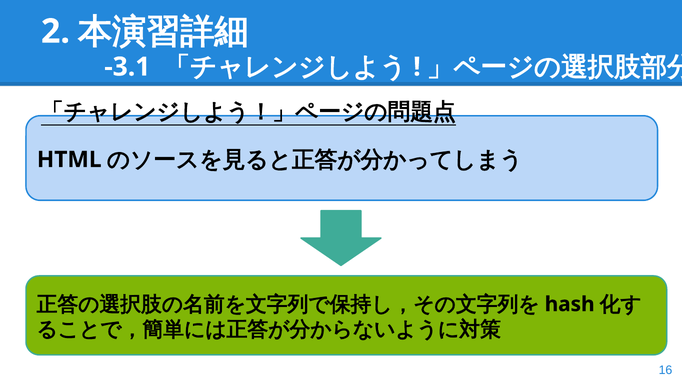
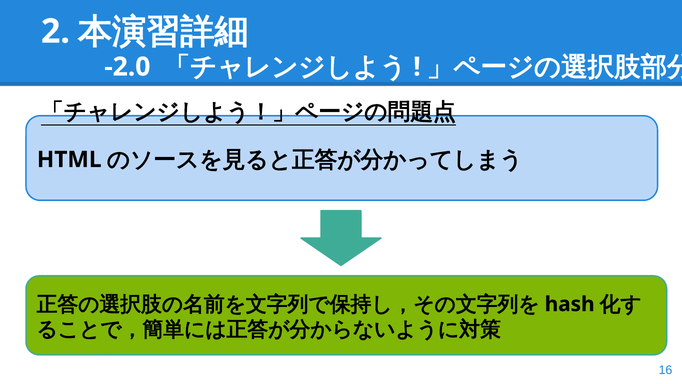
-3.1: -3.1 -> -2.0
